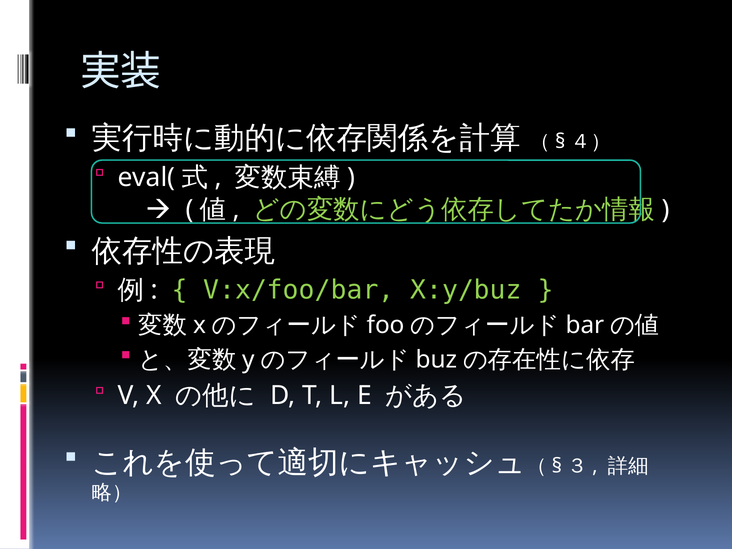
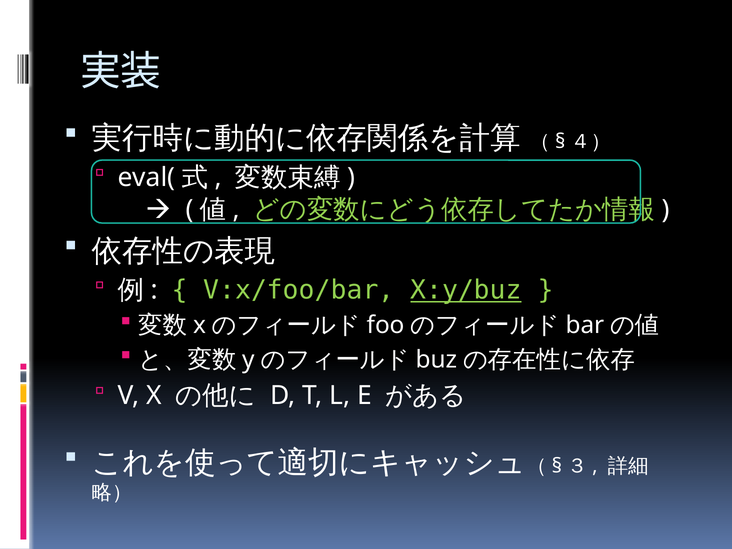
X:y/buz underline: none -> present
